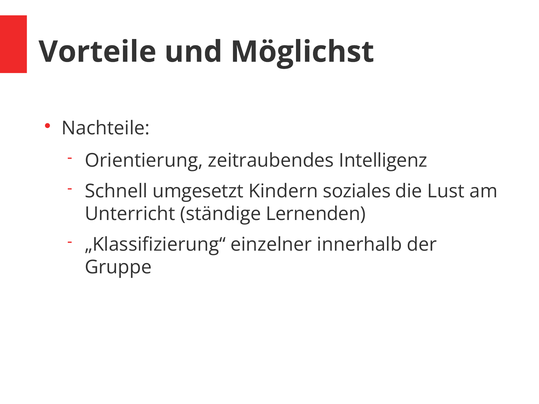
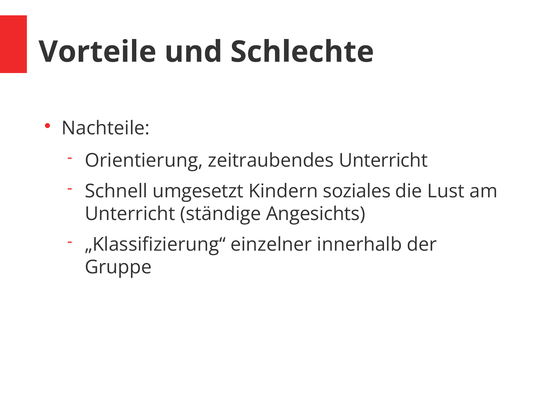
Möglichst: Möglichst -> Schlechte
zeitraubendes Intelligenz: Intelligenz -> Unterricht
Lernenden: Lernenden -> Angesichts
